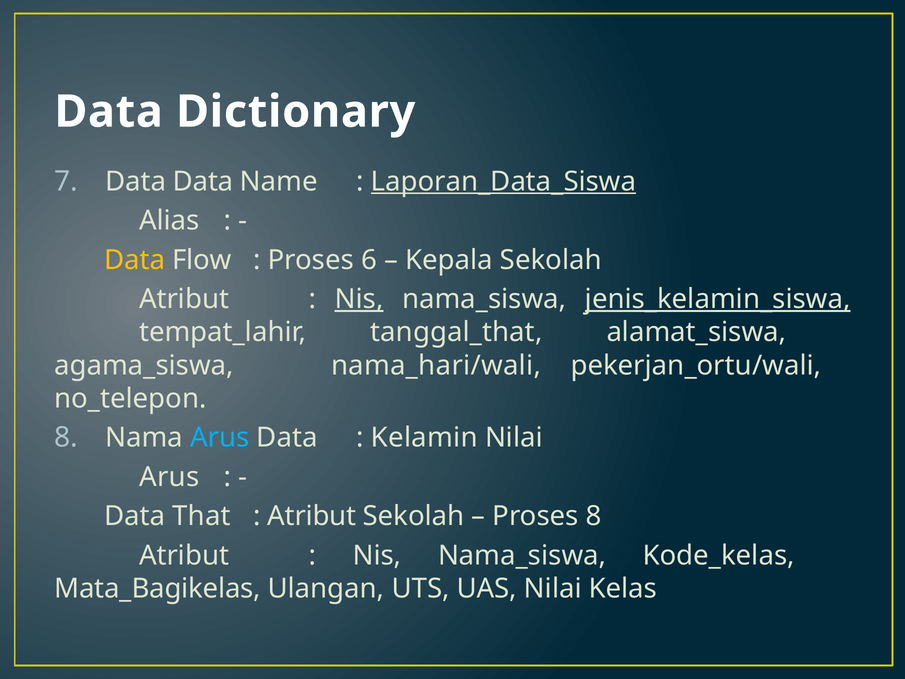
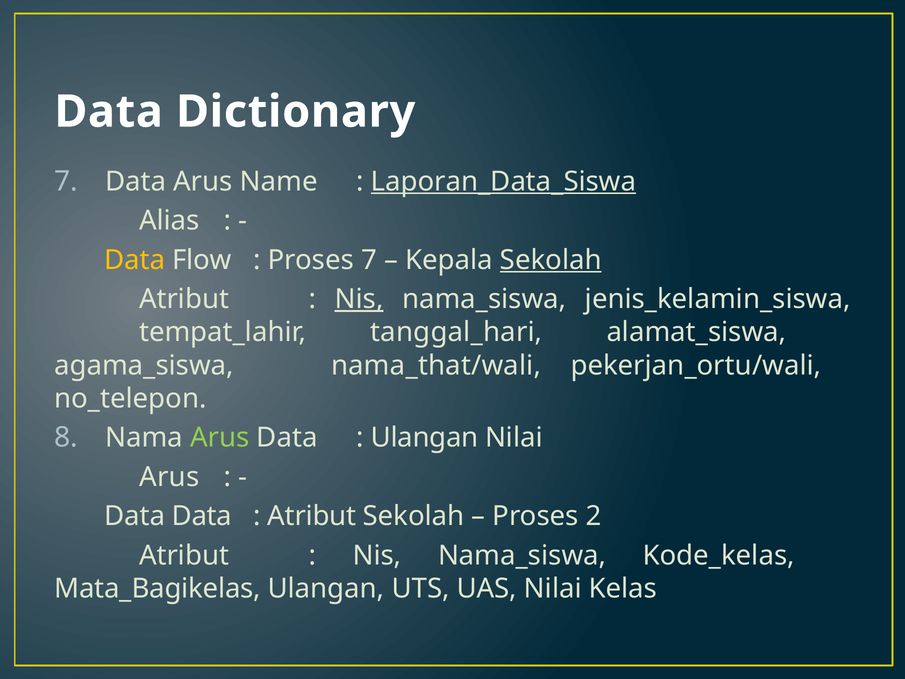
Data Data: Data -> Arus
Proses 6: 6 -> 7
Sekolah at (551, 260) underline: none -> present
jenis_kelamin_siswa underline: present -> none
tanggal_that: tanggal_that -> tanggal_hari
nama_hari/wali: nama_hari/wali -> nama_that/wali
Arus at (220, 438) colour: light blue -> light green
Kelamin at (424, 438): Kelamin -> Ulangan
Data That: That -> Data
Proses 8: 8 -> 2
